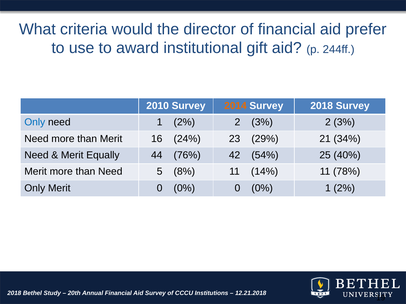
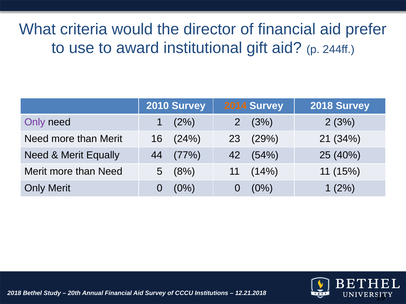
Only at (35, 122) colour: blue -> purple
76%: 76% -> 77%
78%: 78% -> 15%
